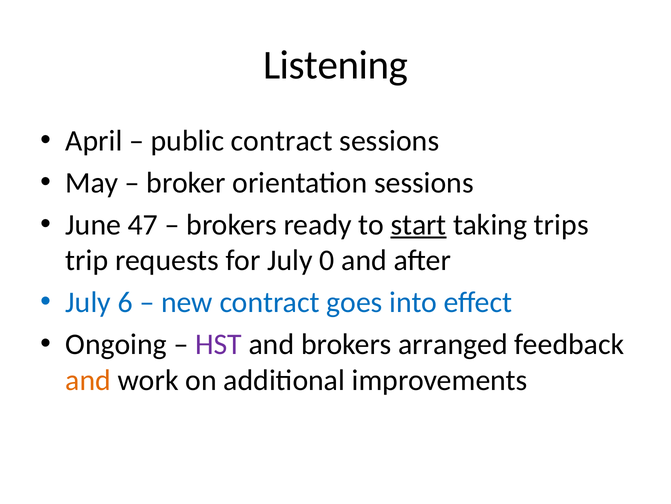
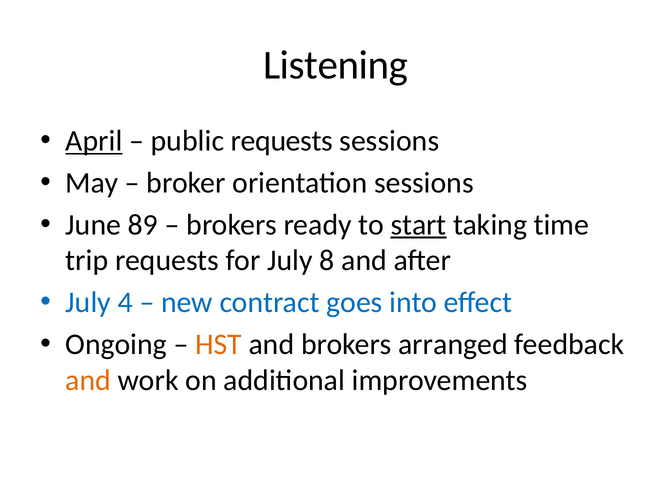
April underline: none -> present
public contract: contract -> requests
47: 47 -> 89
trips: trips -> time
0: 0 -> 8
6: 6 -> 4
HST colour: purple -> orange
